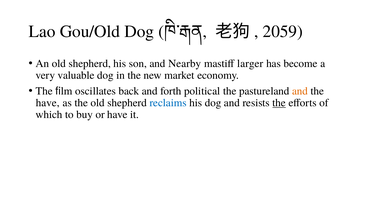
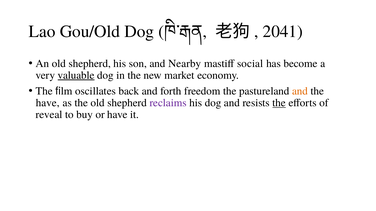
2059: 2059 -> 2041
larger: larger -> social
valuable underline: none -> present
political: political -> freedom
reclaims colour: blue -> purple
which: which -> reveal
